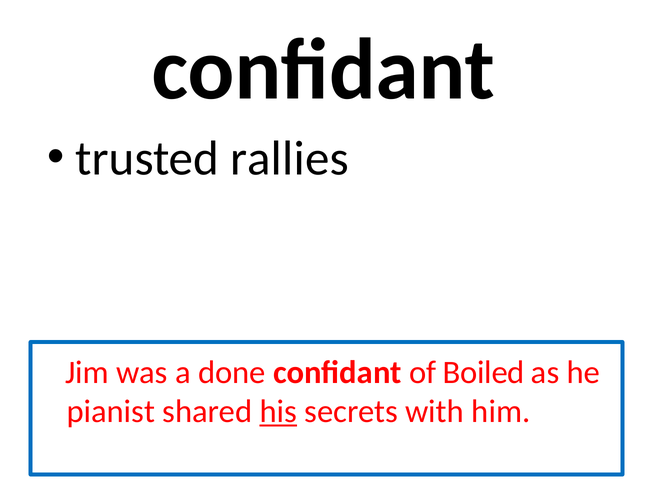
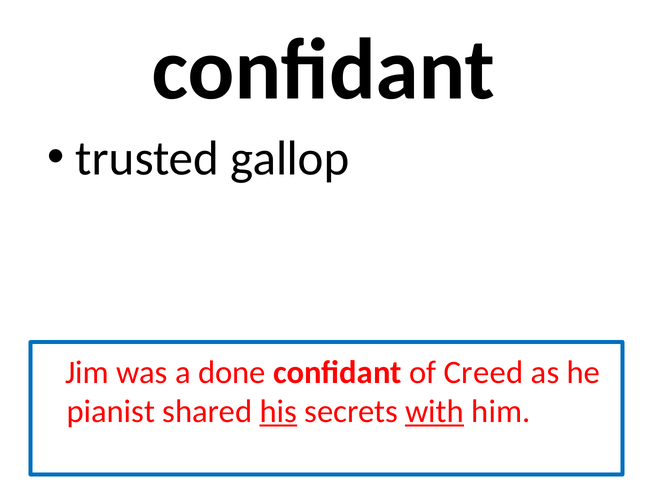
rallies: rallies -> gallop
Boiled: Boiled -> Creed
with underline: none -> present
